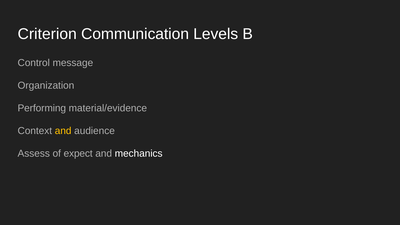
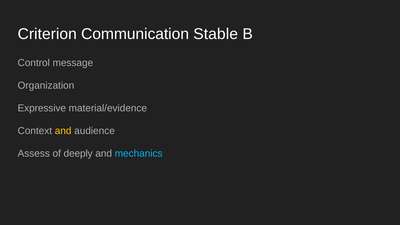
Levels: Levels -> Stable
Performing: Performing -> Expressive
expect: expect -> deeply
mechanics colour: white -> light blue
